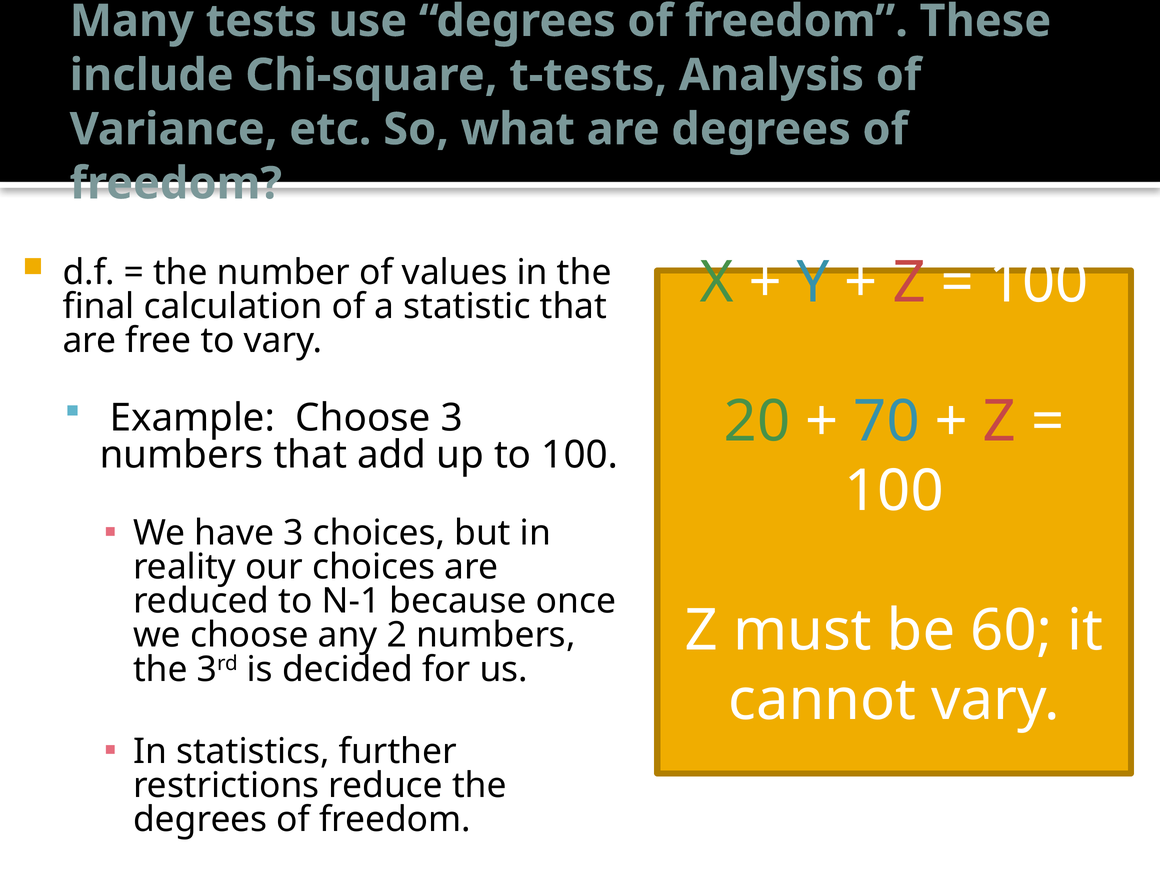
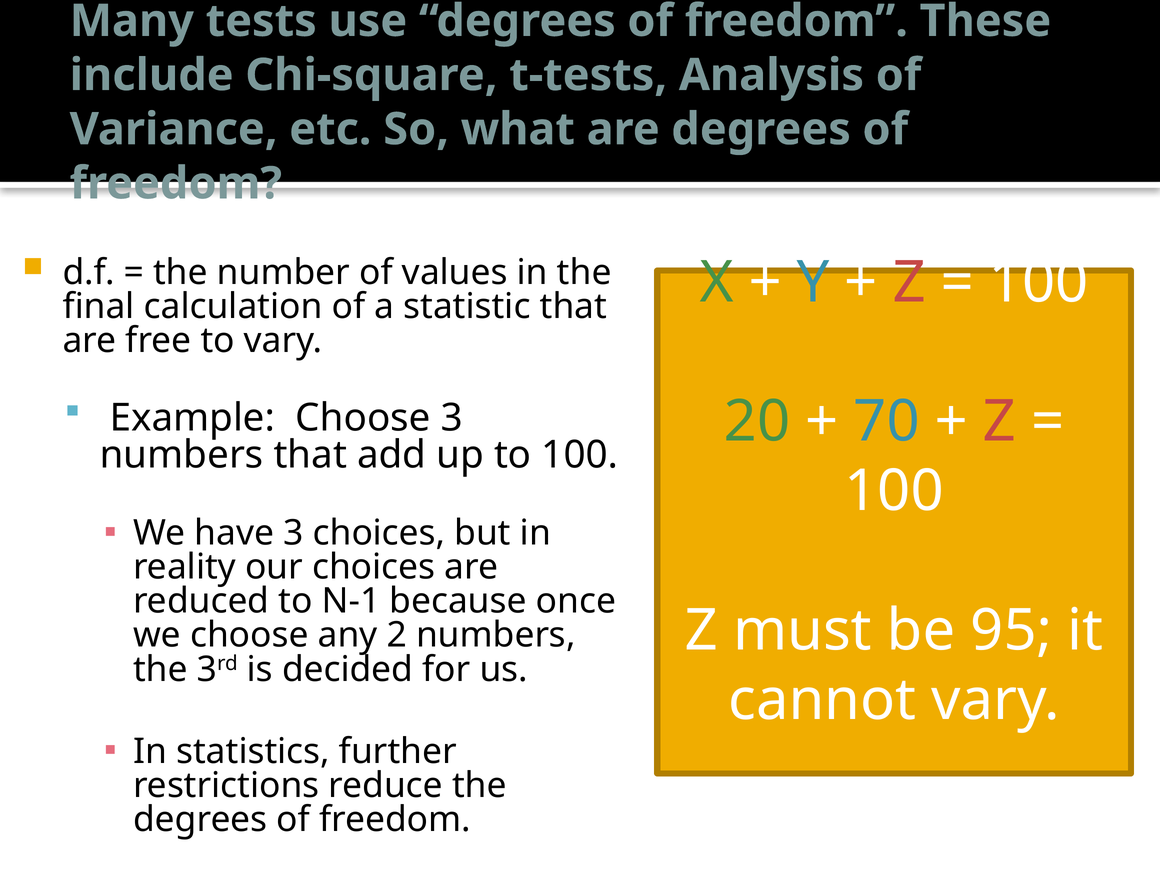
60: 60 -> 95
